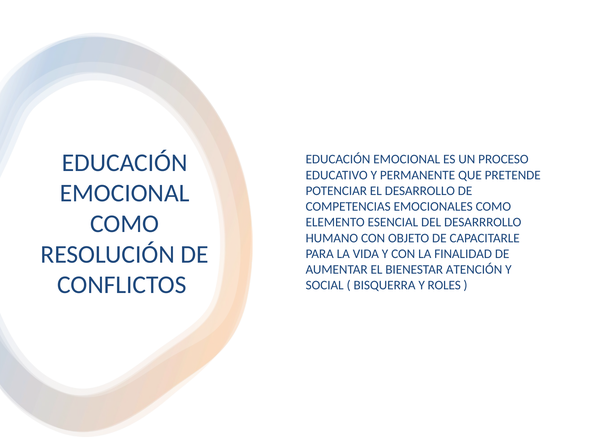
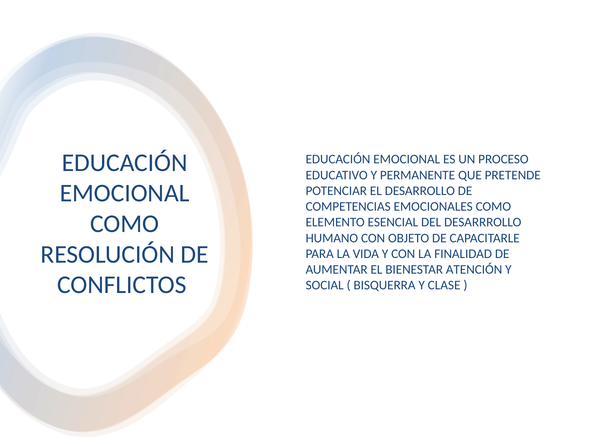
ROLES: ROLES -> CLASE
